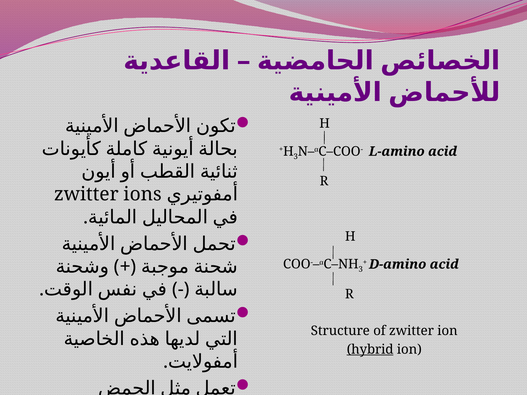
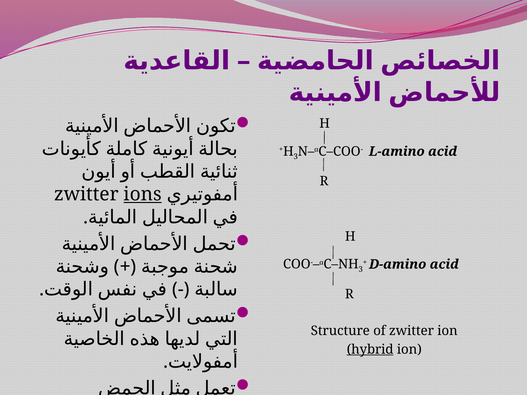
ions underline: none -> present
